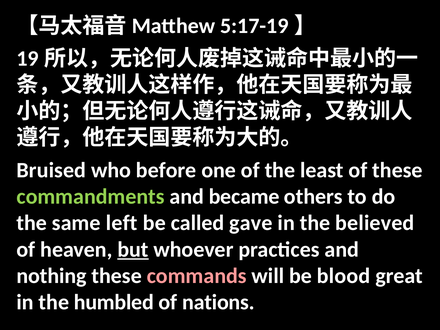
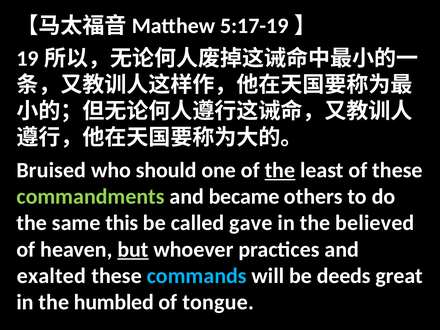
before: before -> should
the at (280, 170) underline: none -> present
left: left -> this
nothing: nothing -> exalted
commands colour: pink -> light blue
blood: blood -> deeds
nations: nations -> tongue
